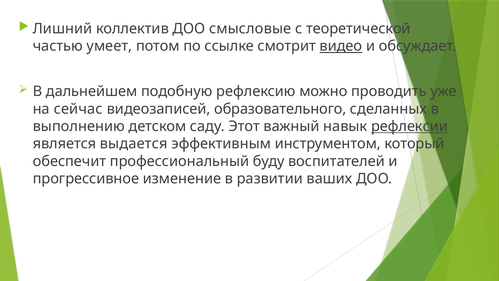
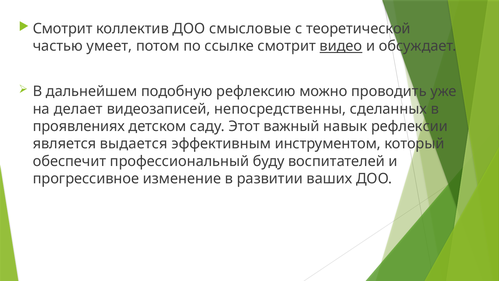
Лишний at (63, 29): Лишний -> Смотрит
сейчас: сейчас -> делает
образовательного: образовательного -> непосредственны
выполнению: выполнению -> проявлениях
рефлексии underline: present -> none
